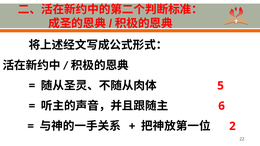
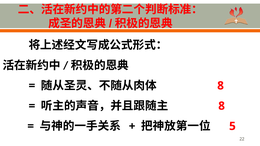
5 at (221, 86): 5 -> 8
6 at (222, 106): 6 -> 8
2: 2 -> 5
